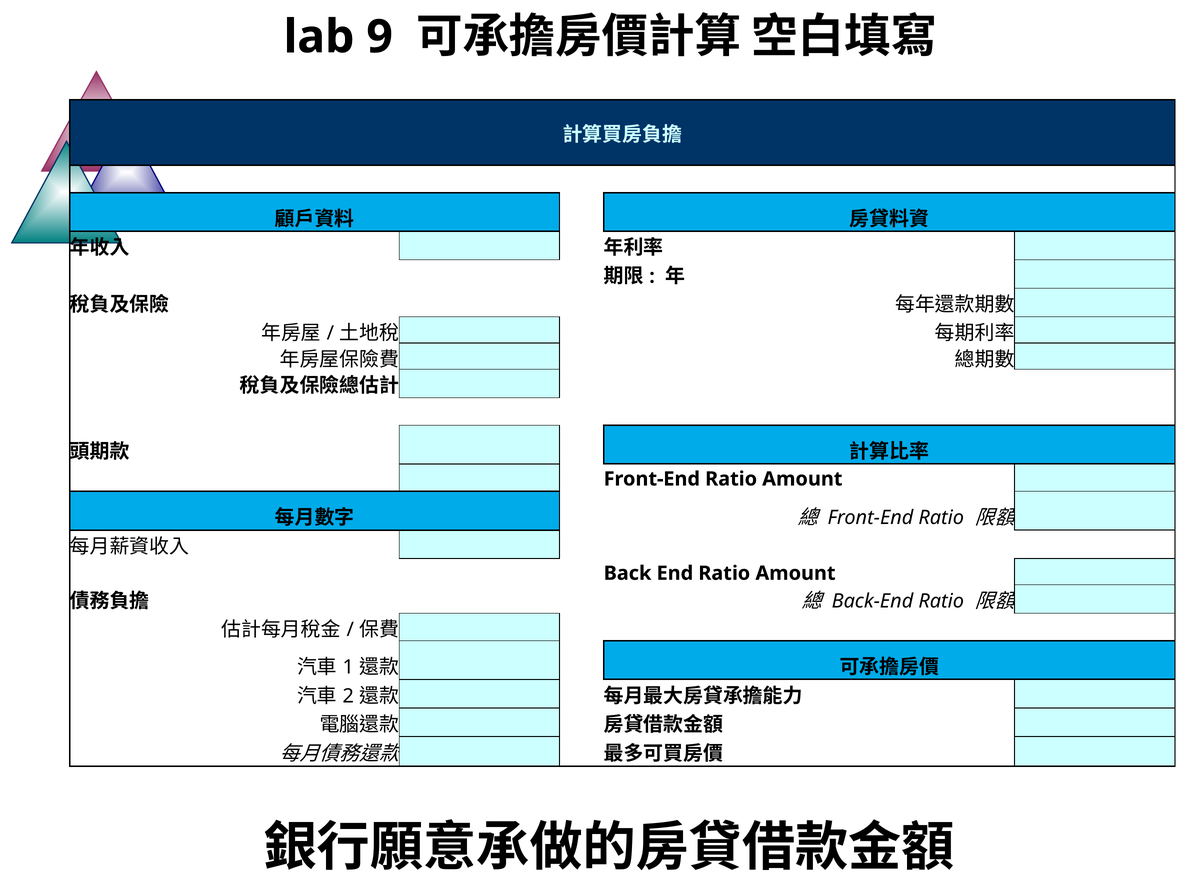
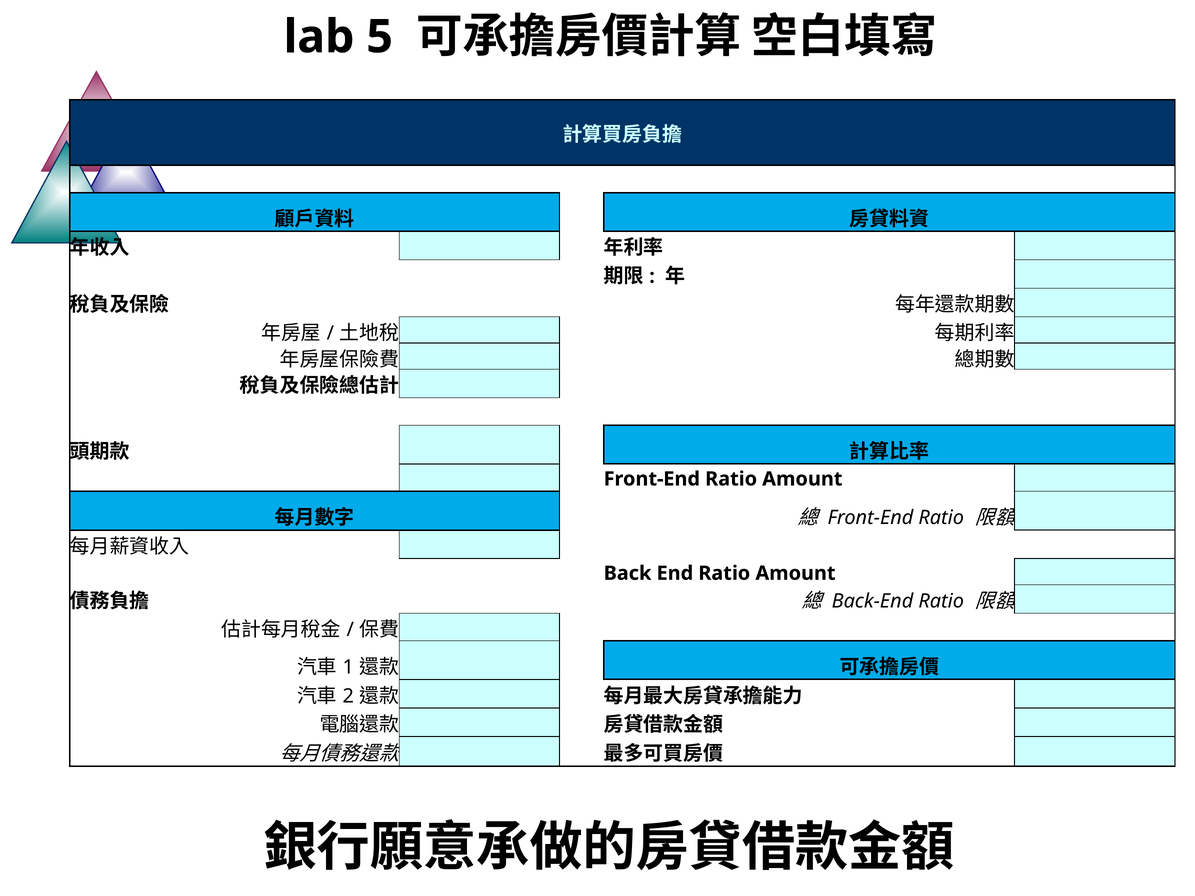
9: 9 -> 5
